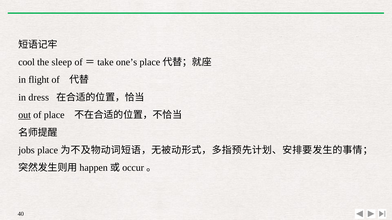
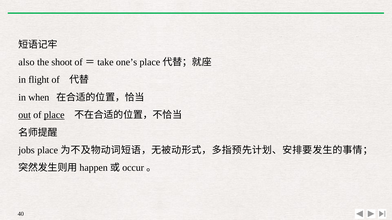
cool: cool -> also
sleep: sleep -> shoot
dress: dress -> when
place at (54, 115) underline: none -> present
